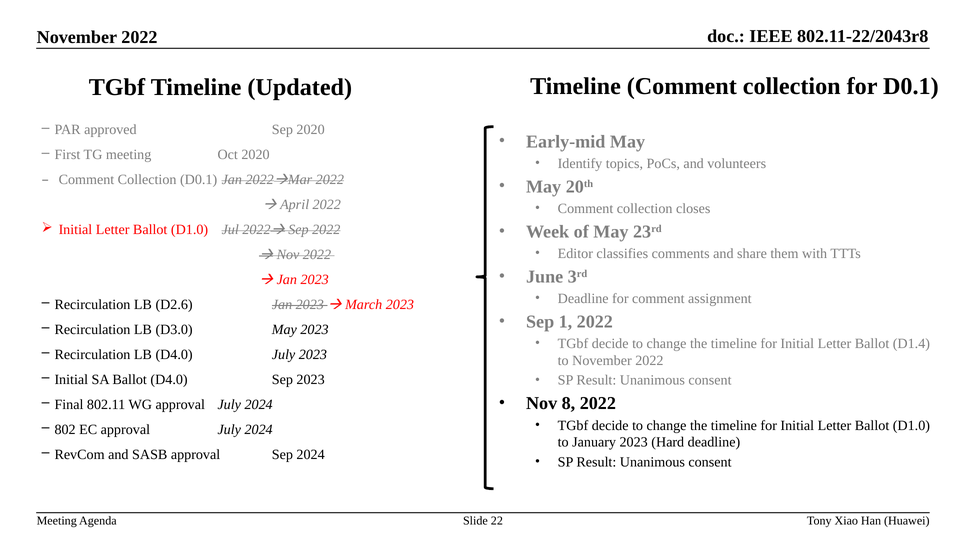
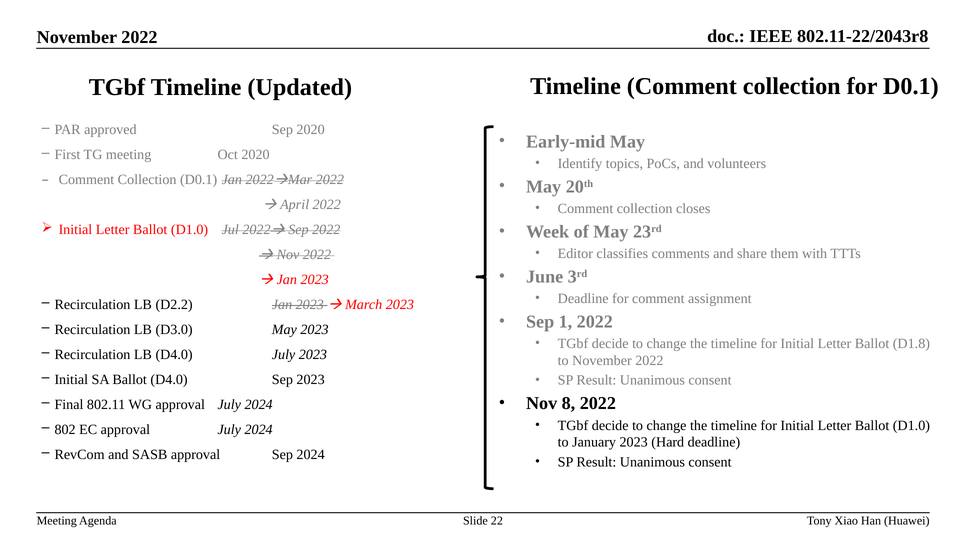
D2.6: D2.6 -> D2.2
D1.4: D1.4 -> D1.8
